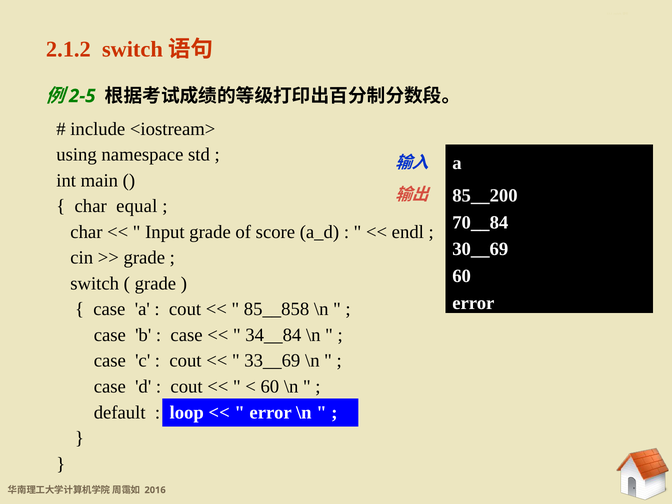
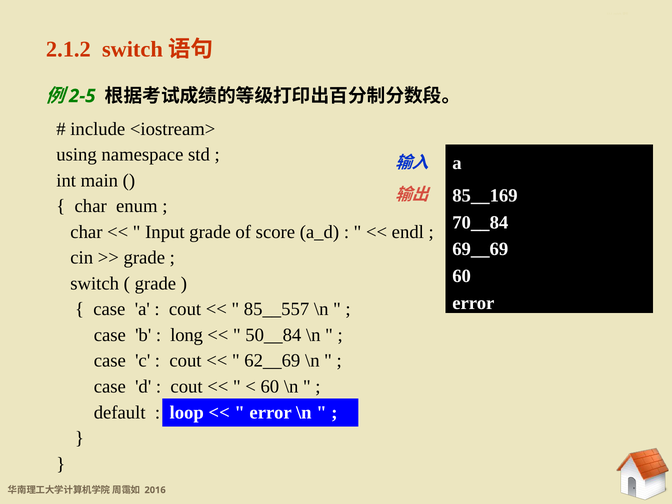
85__200: 85__200 -> 85__169
equal: equal -> enum
30__69: 30__69 -> 69__69
85__858: 85__858 -> 85__557
case at (187, 335): case -> long
34__84: 34__84 -> 50__84
33__69: 33__69 -> 62__69
